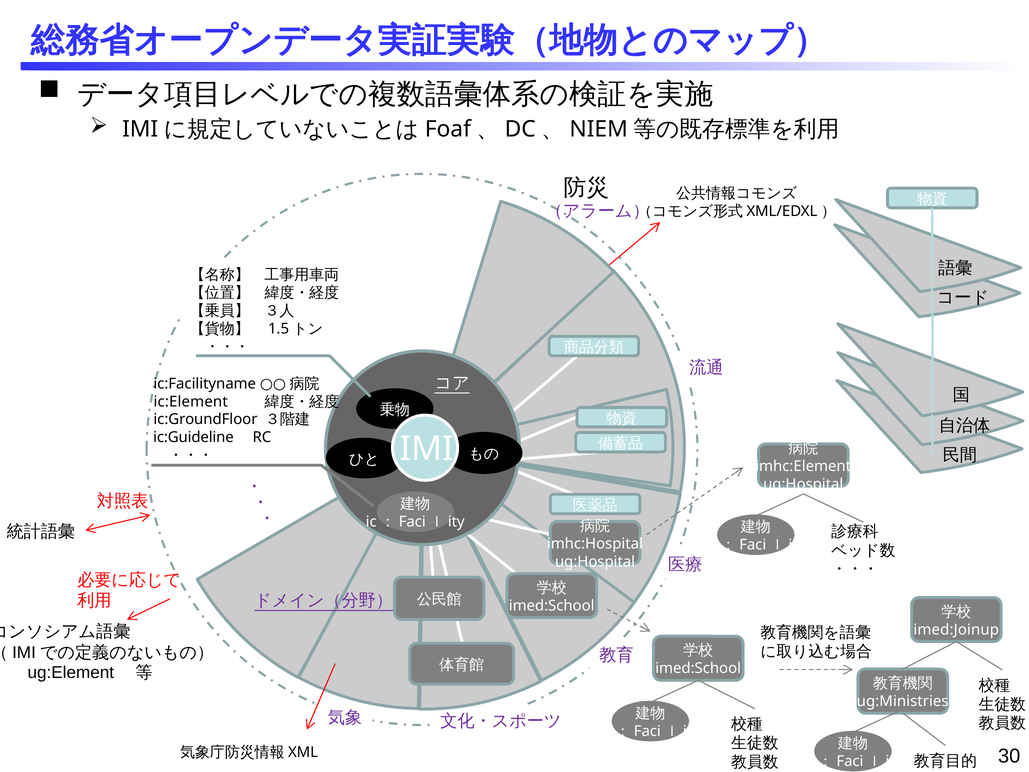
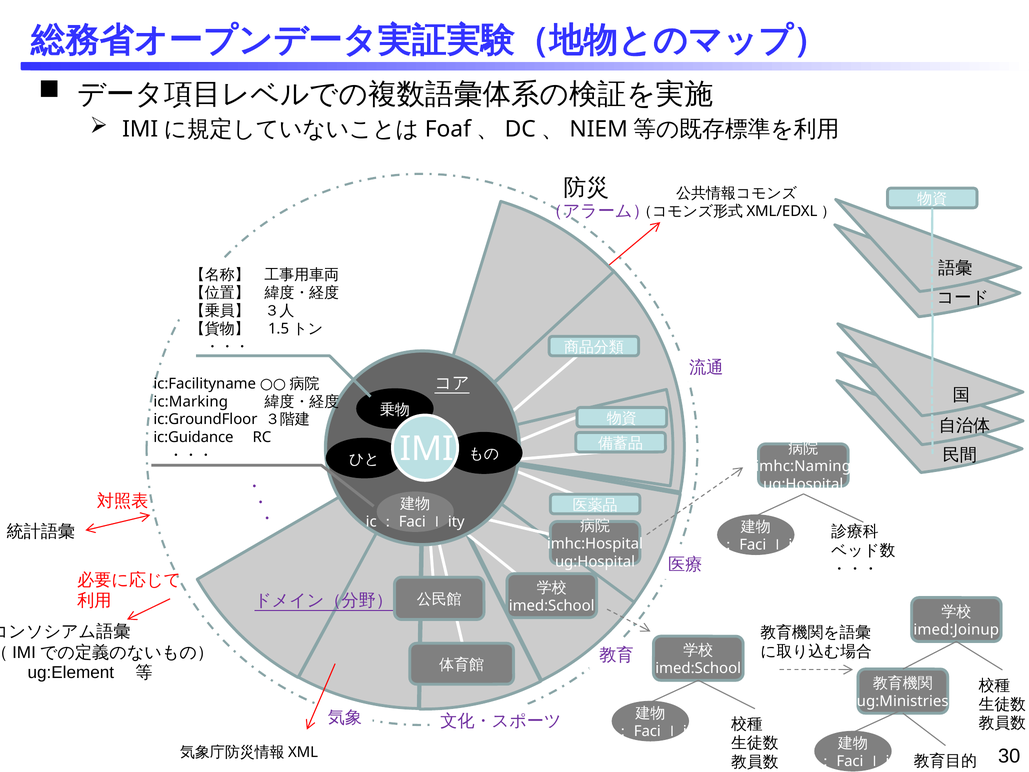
ic:Element: ic:Element -> ic:Marking
ic:Guideline: ic:Guideline -> ic:Guidance
imhc:Element: imhc:Element -> imhc:Naming
